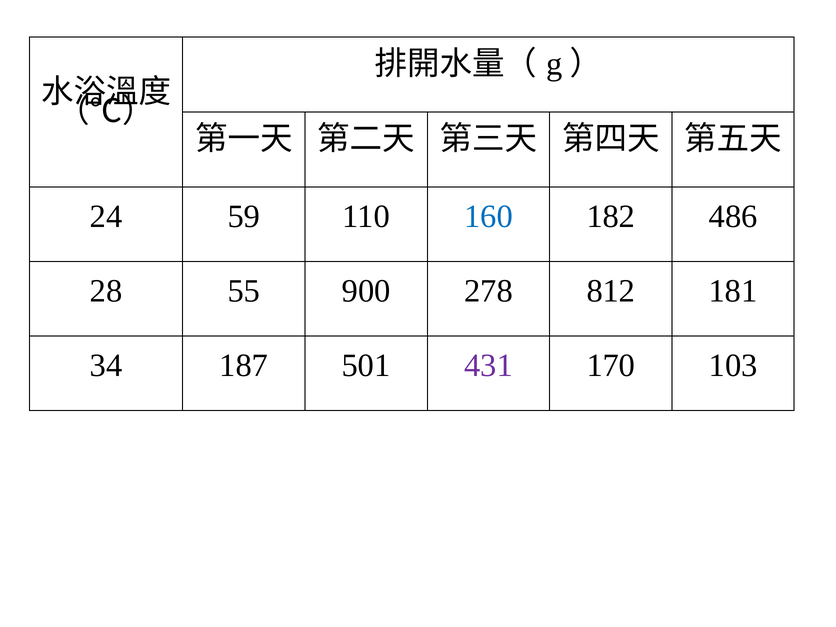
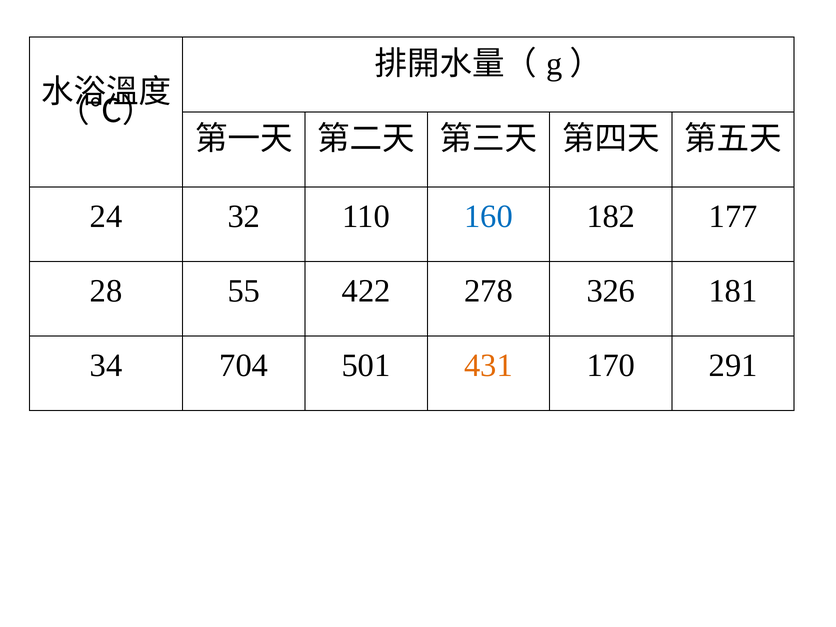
59: 59 -> 32
486: 486 -> 177
900: 900 -> 422
812: 812 -> 326
187: 187 -> 704
431 colour: purple -> orange
103: 103 -> 291
